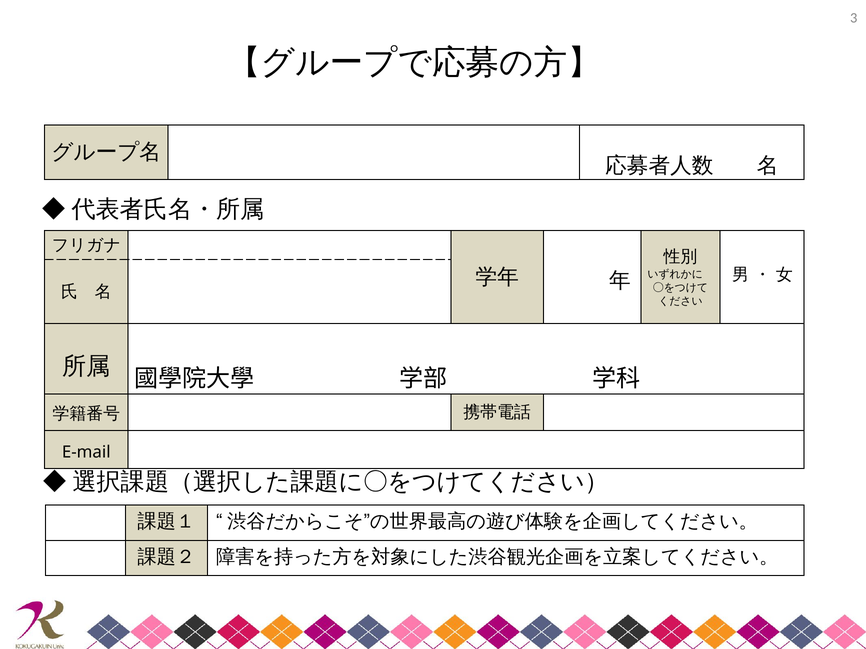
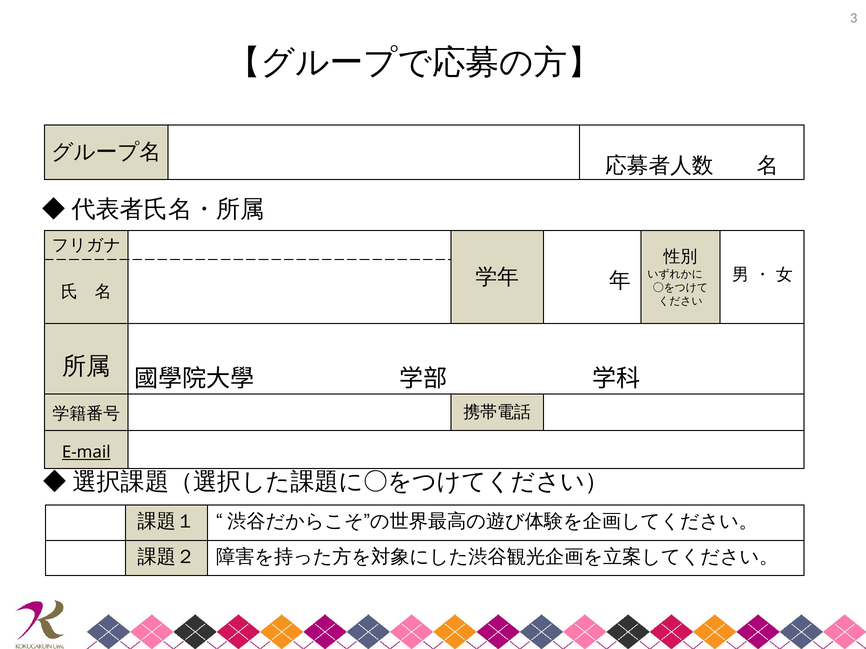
E-mail underline: none -> present
